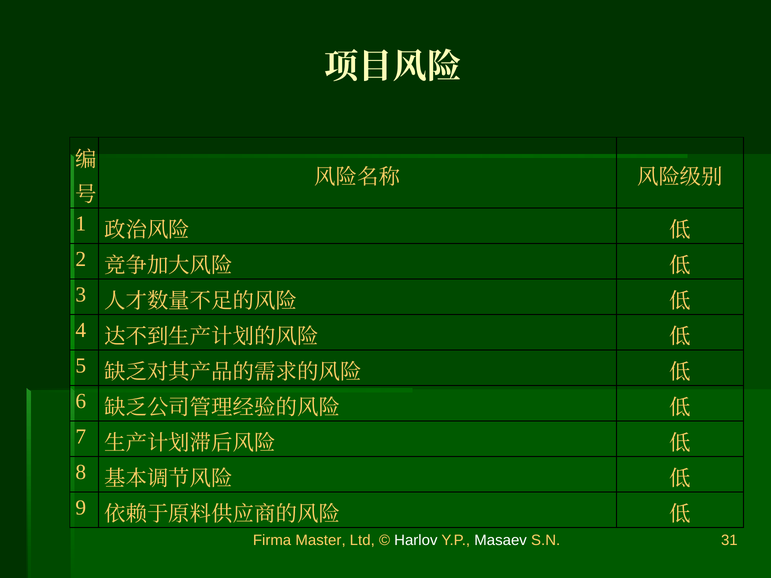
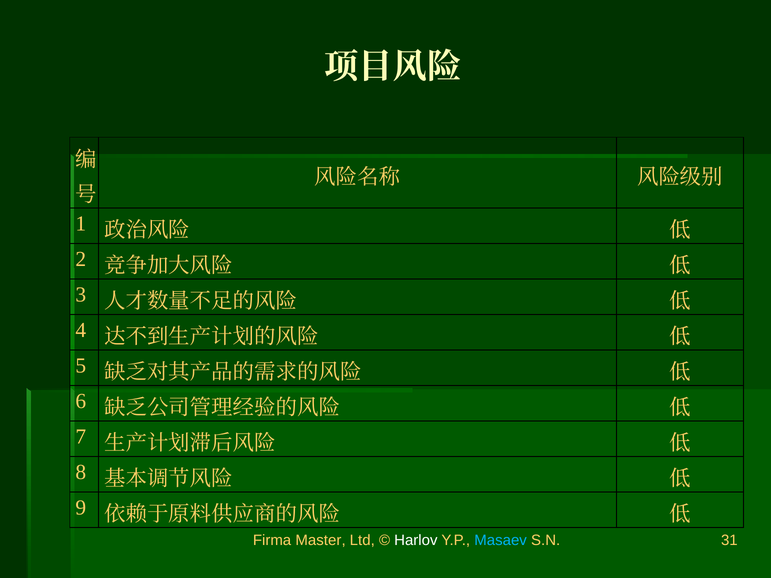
Masaev colour: white -> light blue
